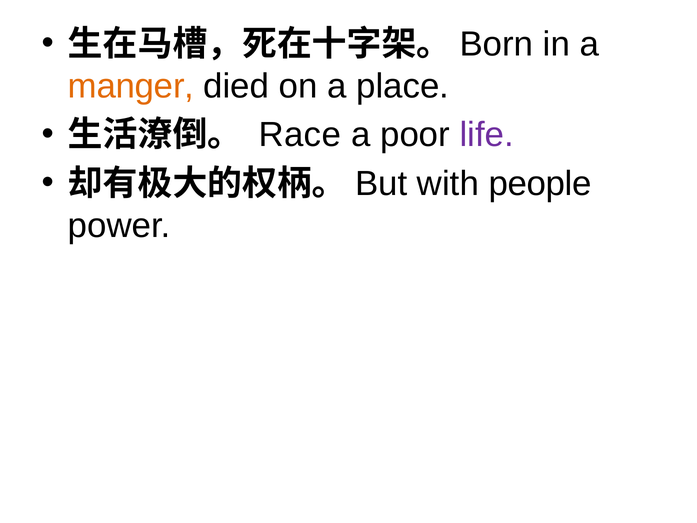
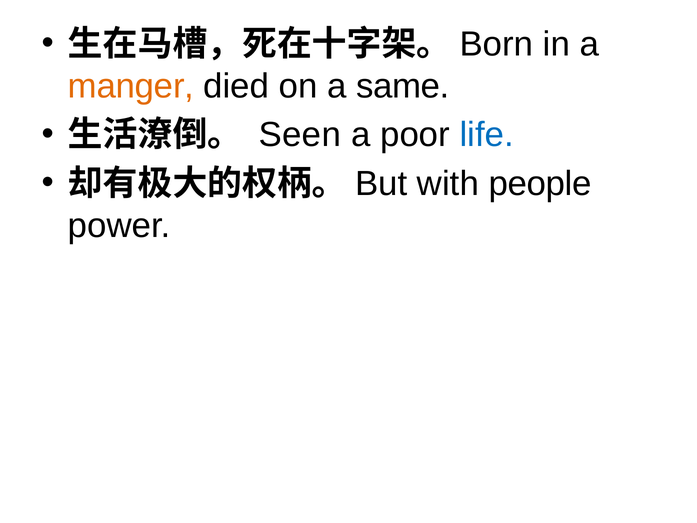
place: place -> same
Race: Race -> Seen
life colour: purple -> blue
